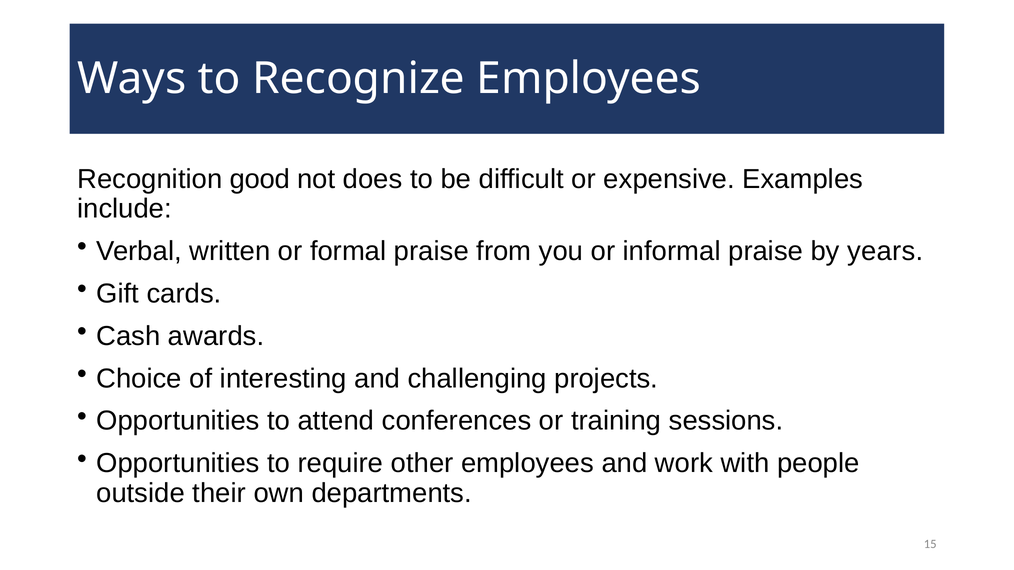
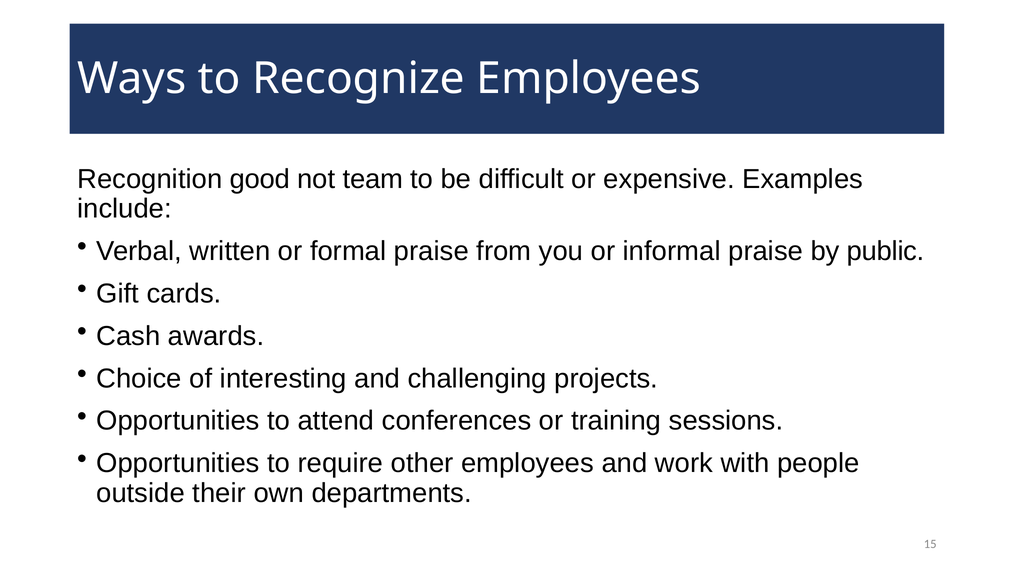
does: does -> team
years: years -> public
